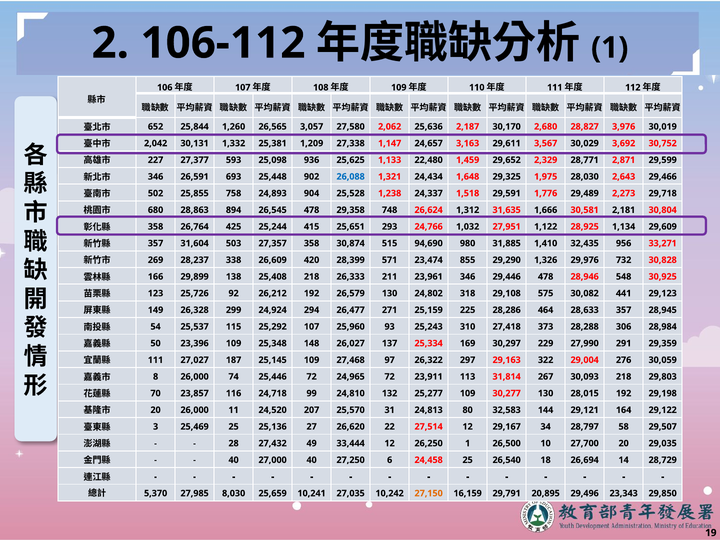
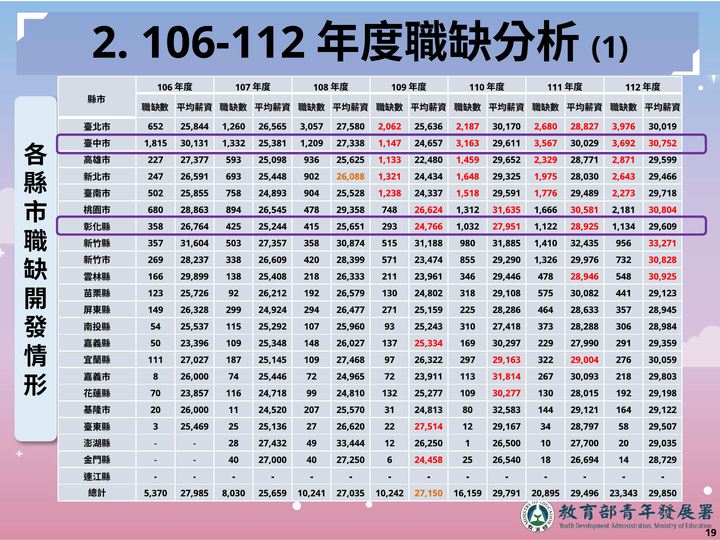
2,042: 2,042 -> 1,815
346 at (156, 177): 346 -> 247
26,088 colour: blue -> orange
94,690: 94,690 -> 31,188
